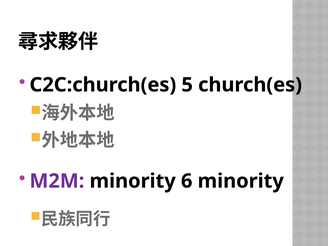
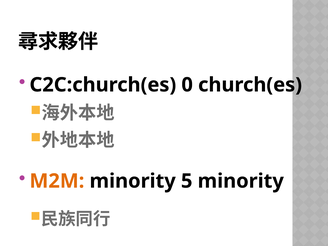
5: 5 -> 0
M2M colour: purple -> orange
6: 6 -> 5
